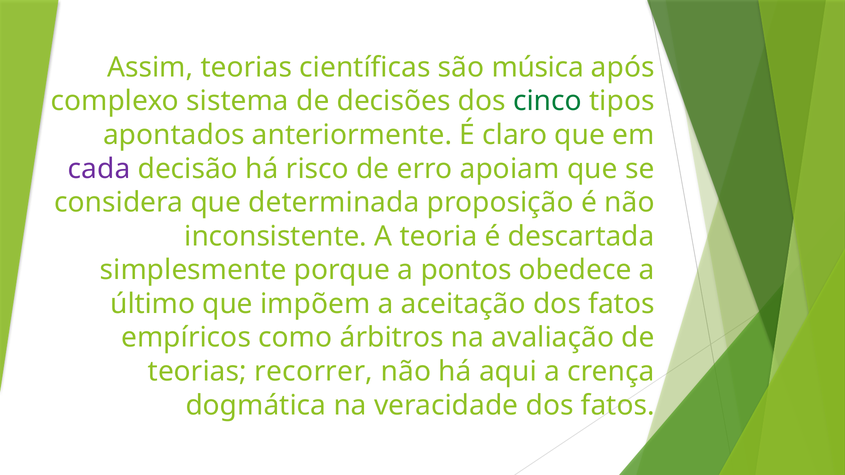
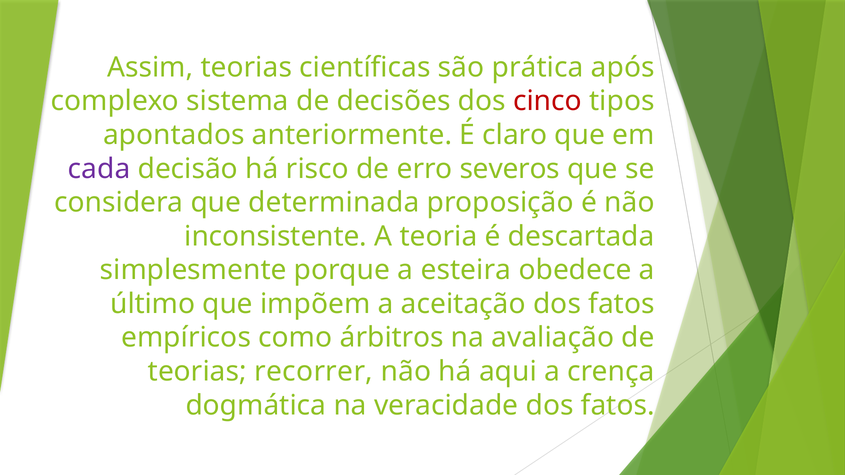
música: música -> prática
cinco colour: green -> red
apoiam: apoiam -> severos
pontos: pontos -> esteira
